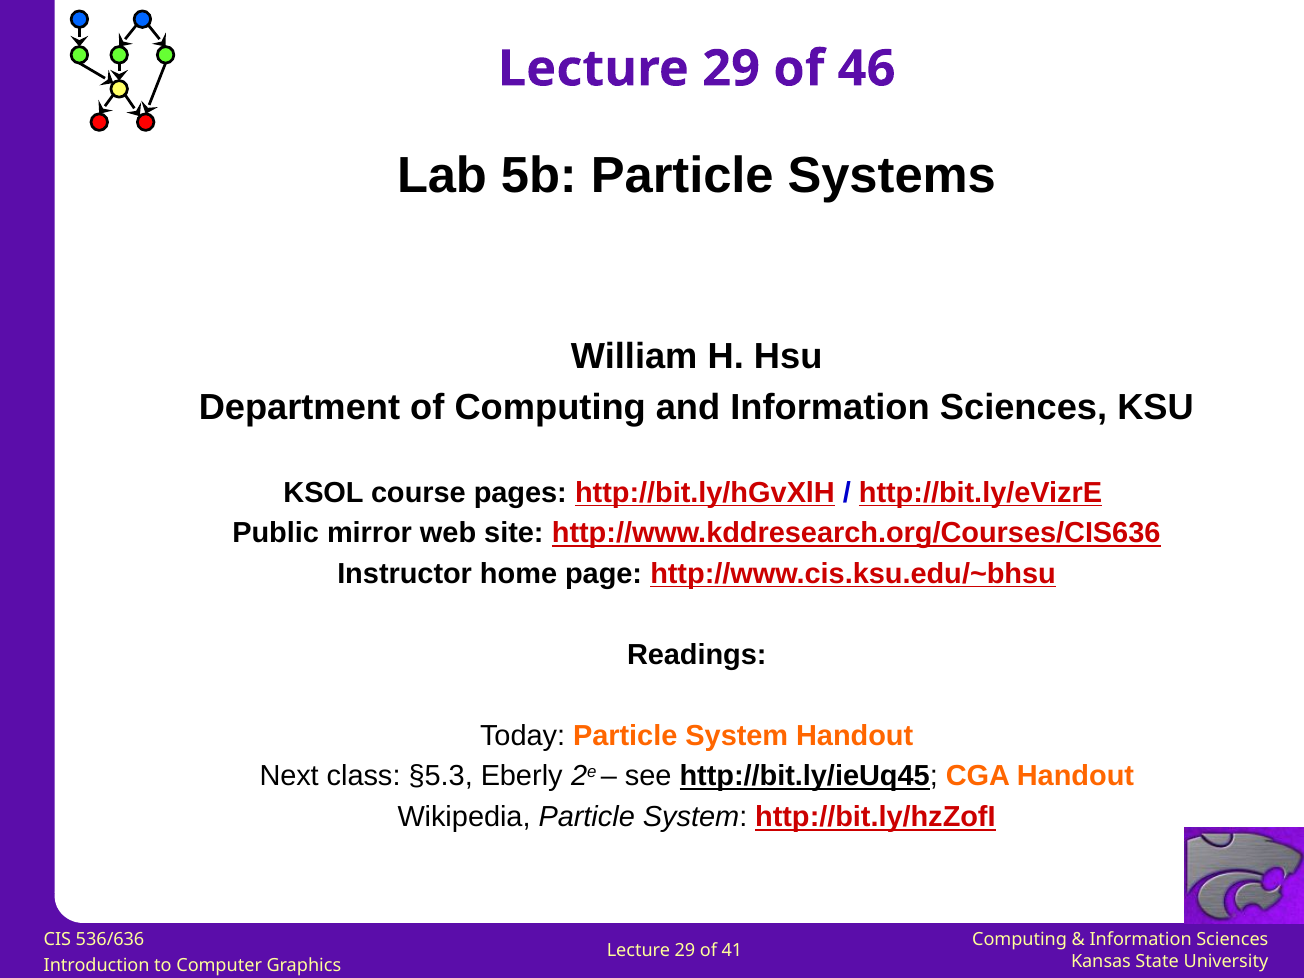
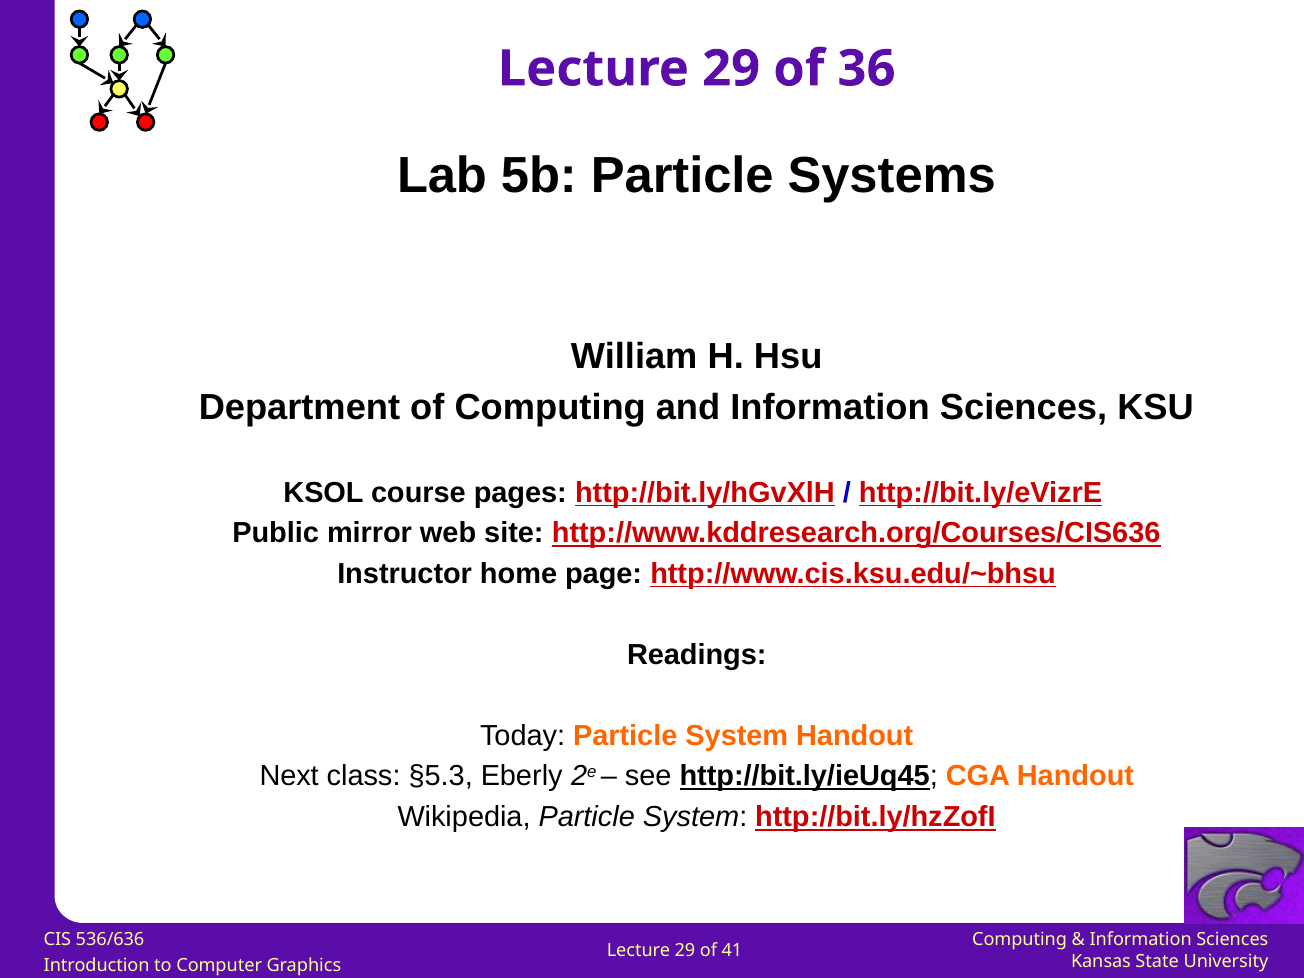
46: 46 -> 36
